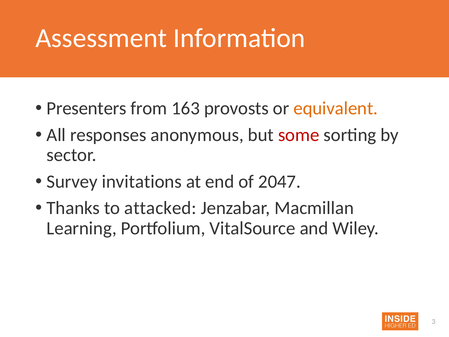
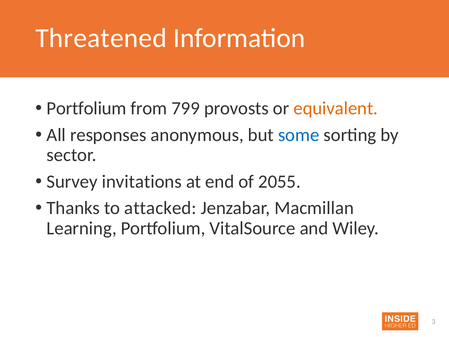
Assessment: Assessment -> Threatened
Presenters at (87, 108): Presenters -> Portfolium
163: 163 -> 799
some colour: red -> blue
2047: 2047 -> 2055
